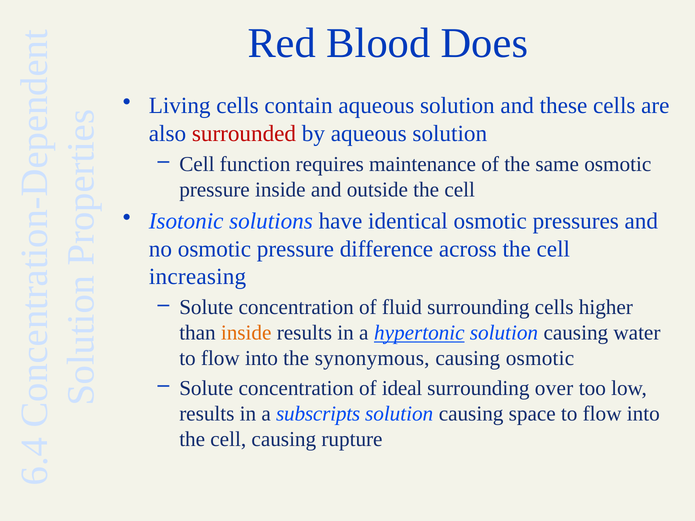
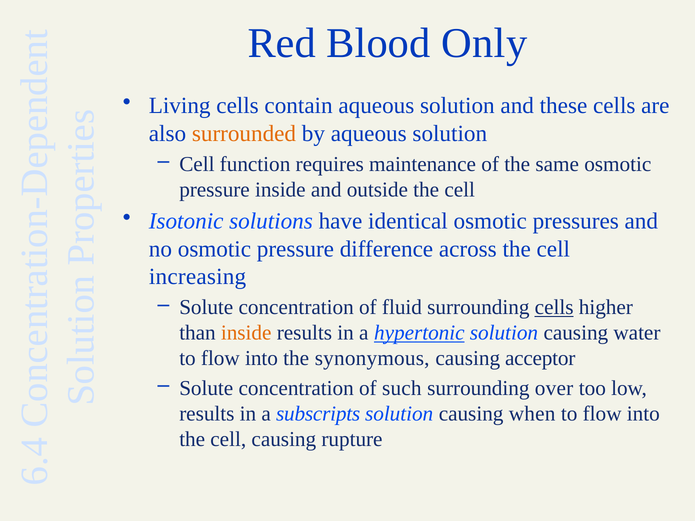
Does: Does -> Only
surrounded colour: red -> orange
cells at (554, 308) underline: none -> present
causing osmotic: osmotic -> acceptor
ideal: ideal -> such
space: space -> when
